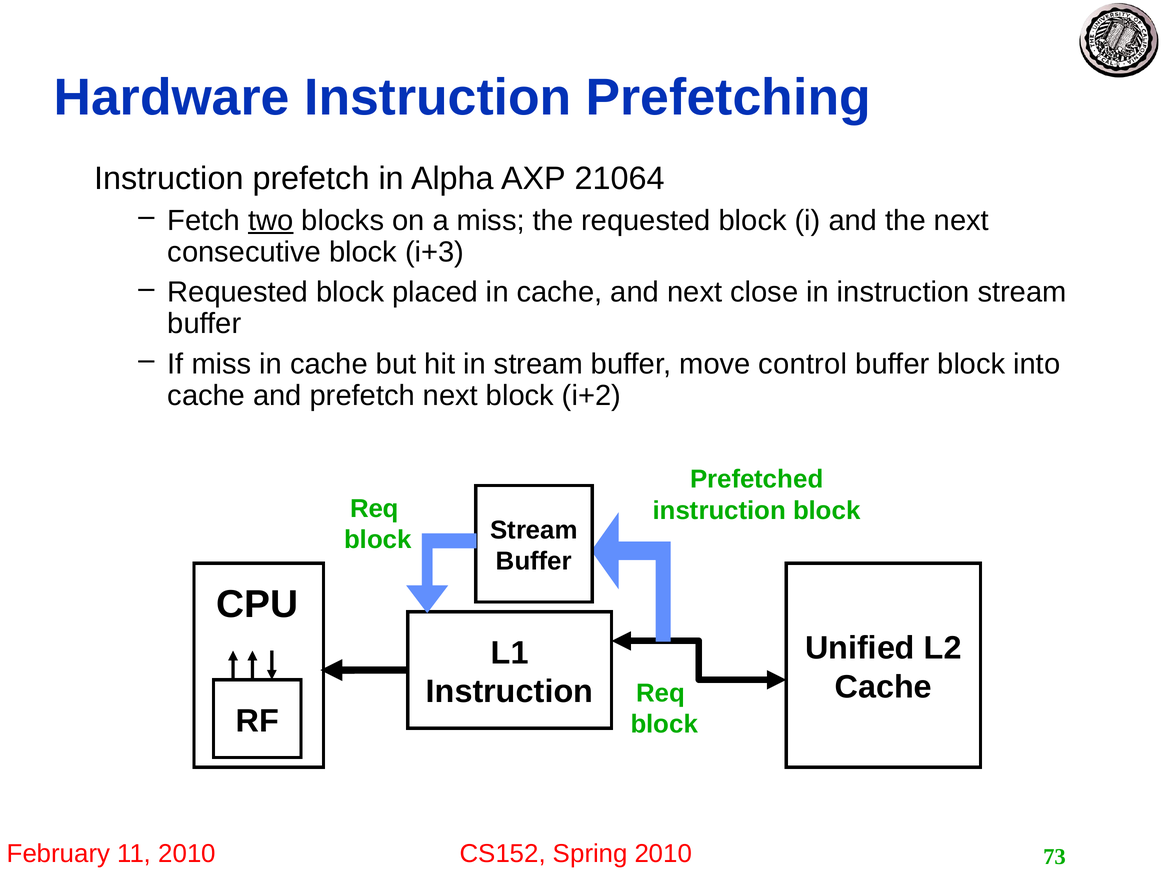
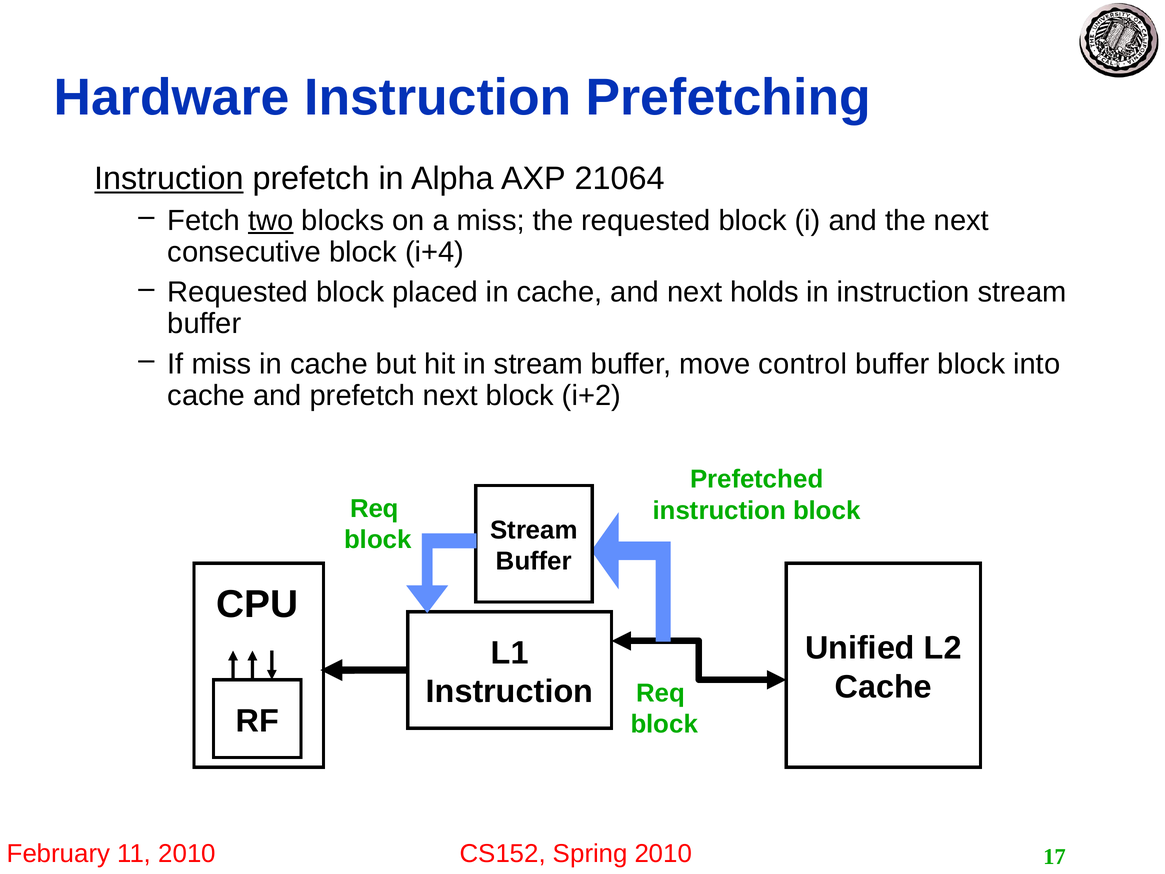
Instruction at (169, 179) underline: none -> present
i+3: i+3 -> i+4
close: close -> holds
73: 73 -> 17
